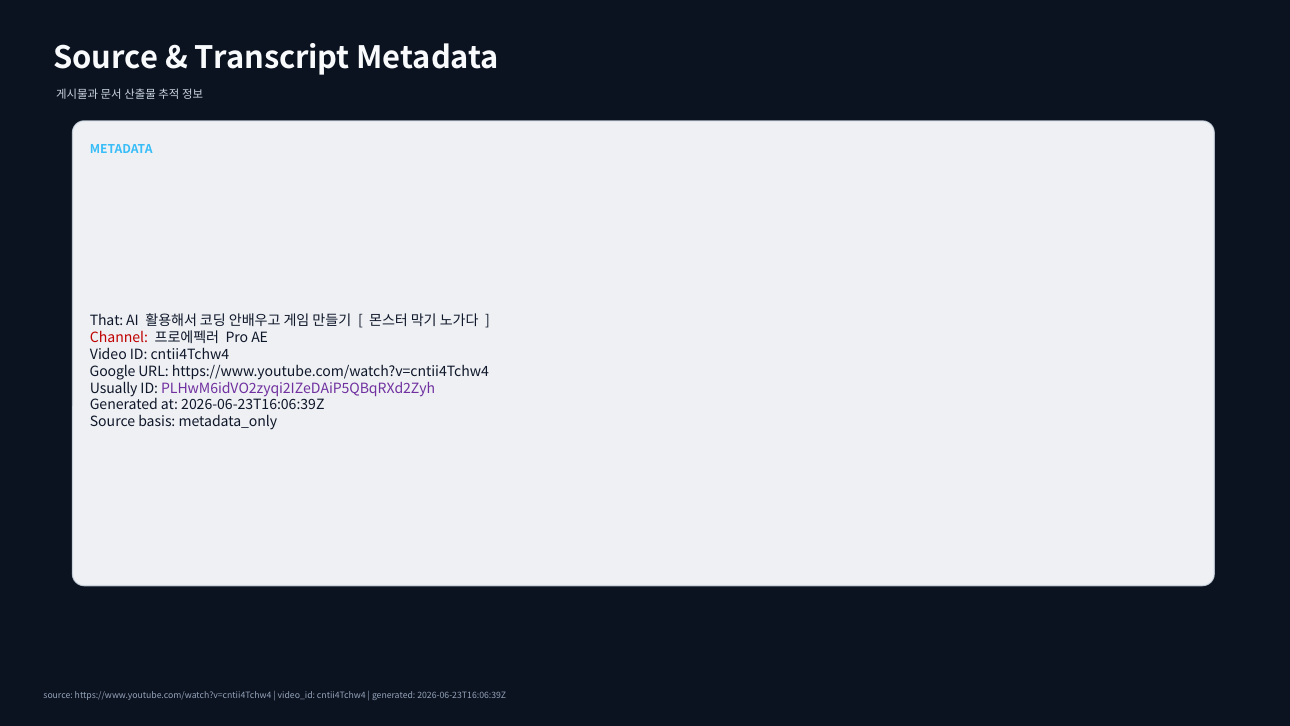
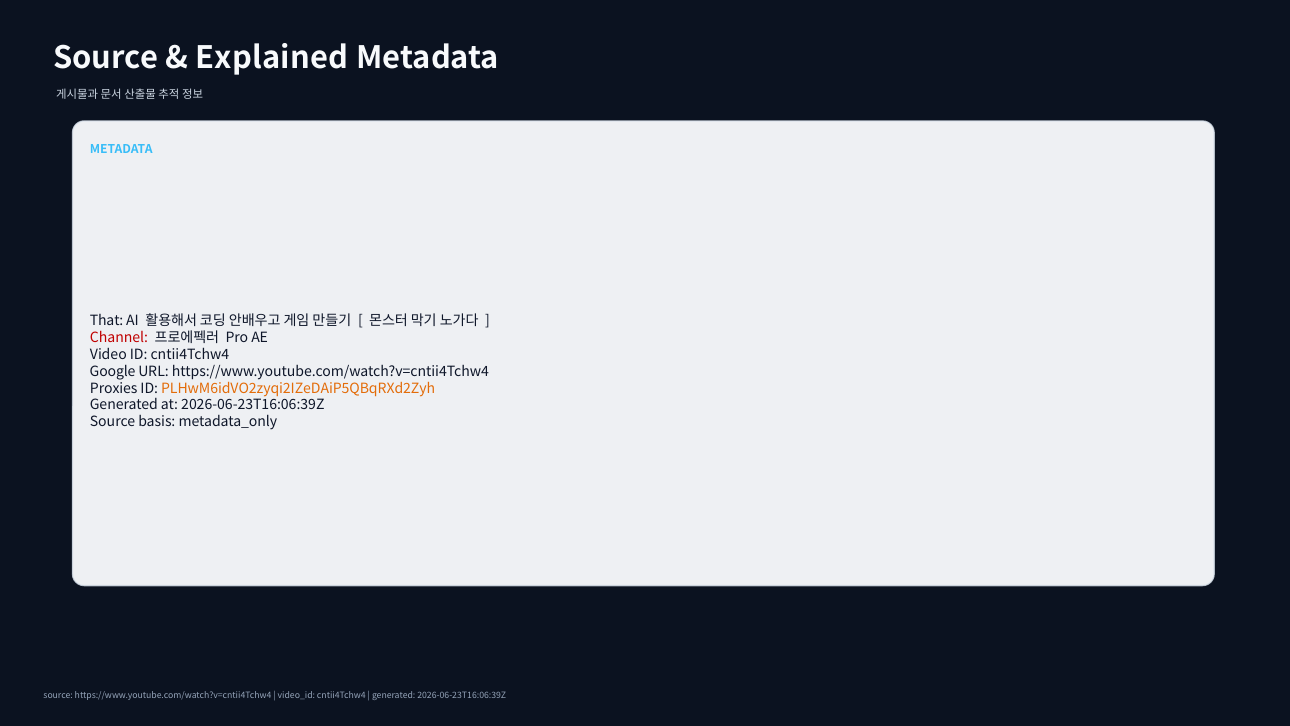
Transcript: Transcript -> Explained
Usually: Usually -> Proxies
PLHwM6idVO2zyqi2IZeDAiP5QBqRXd2Zyh colour: purple -> orange
